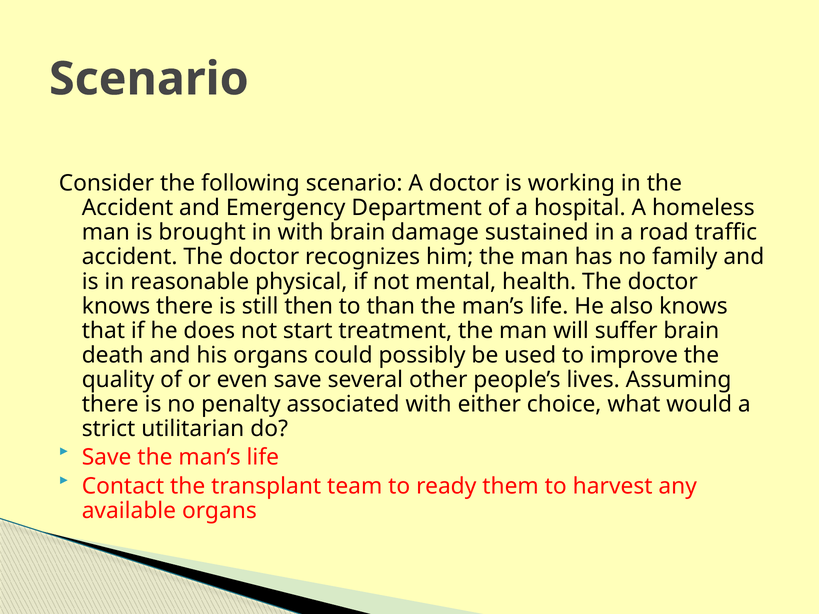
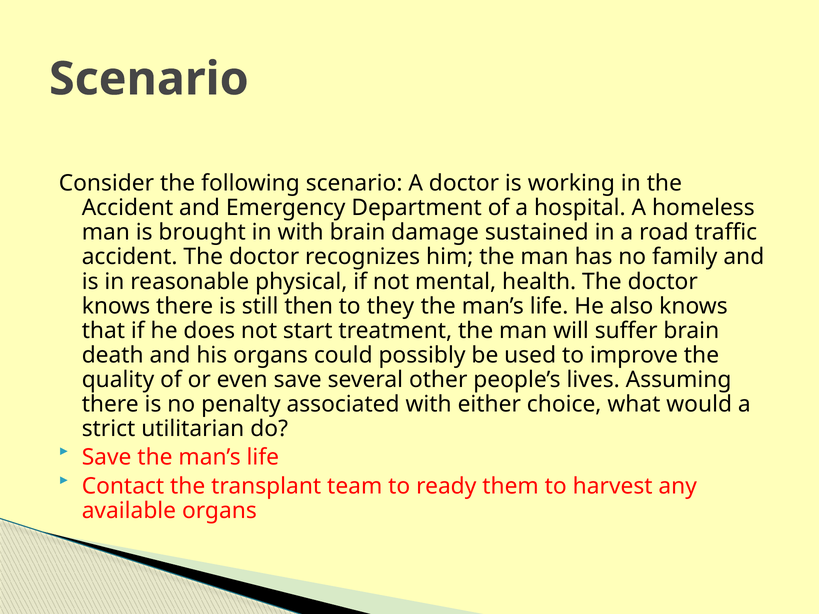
than: than -> they
